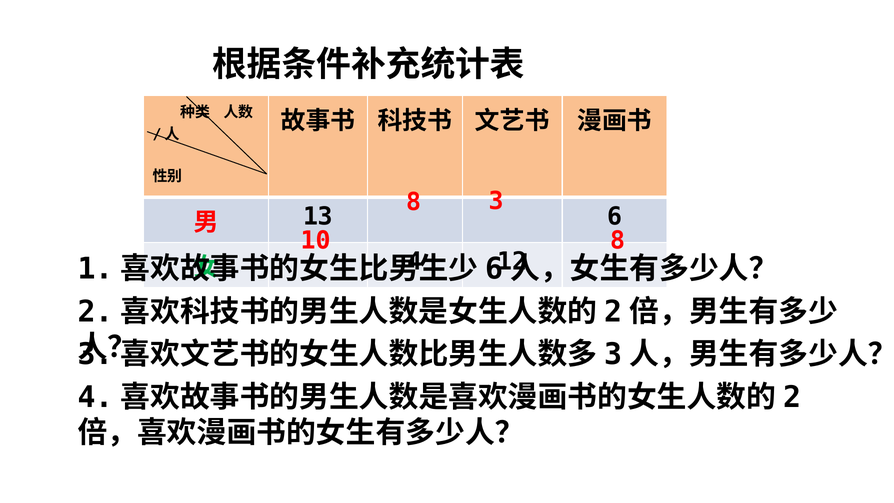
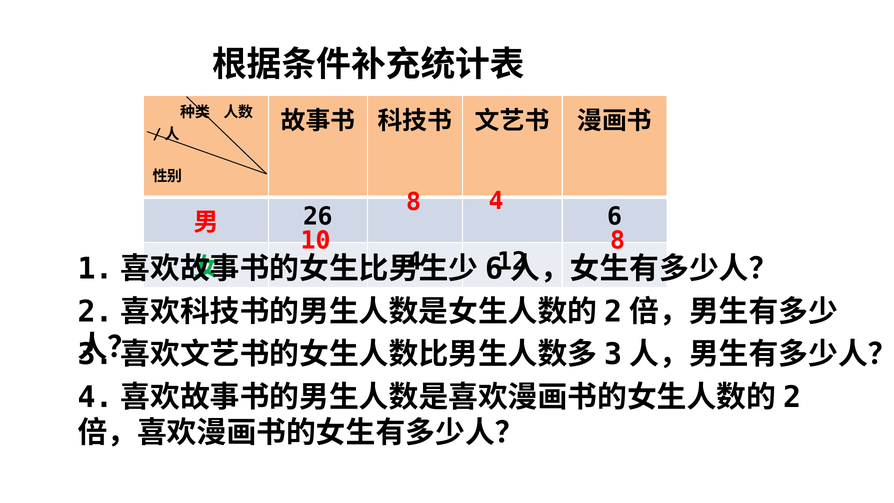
8 3: 3 -> 4
13: 13 -> 26
